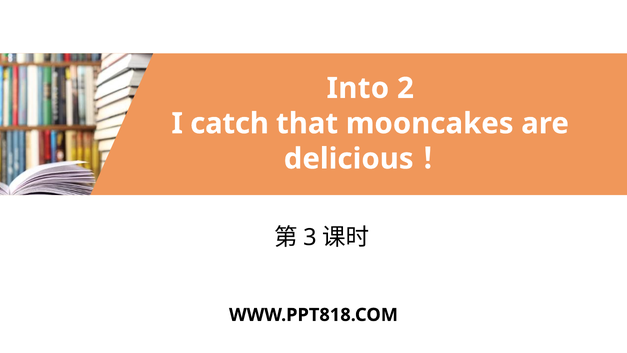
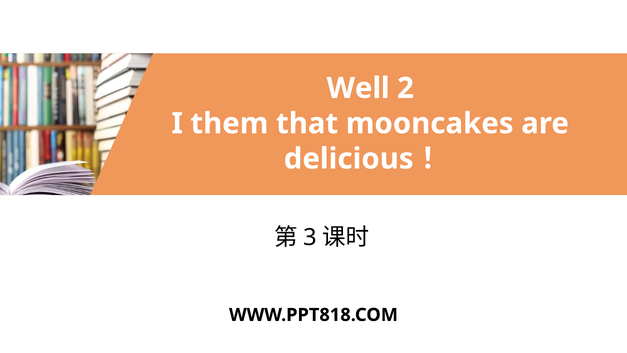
Into: Into -> Well
catch: catch -> them
